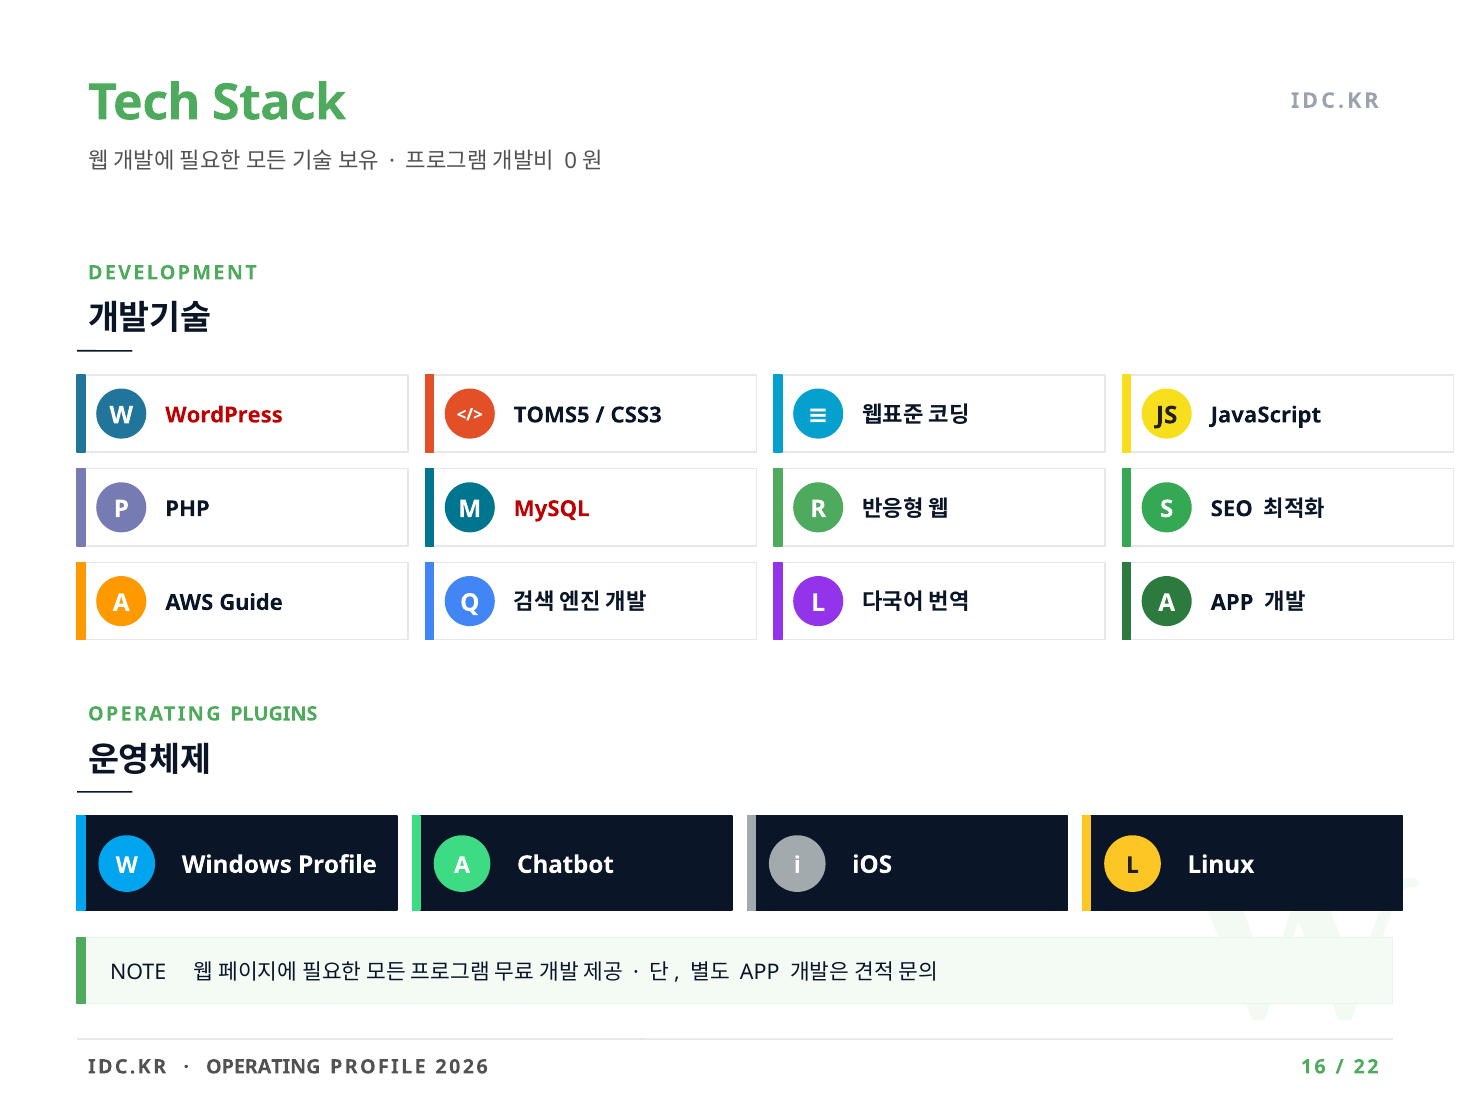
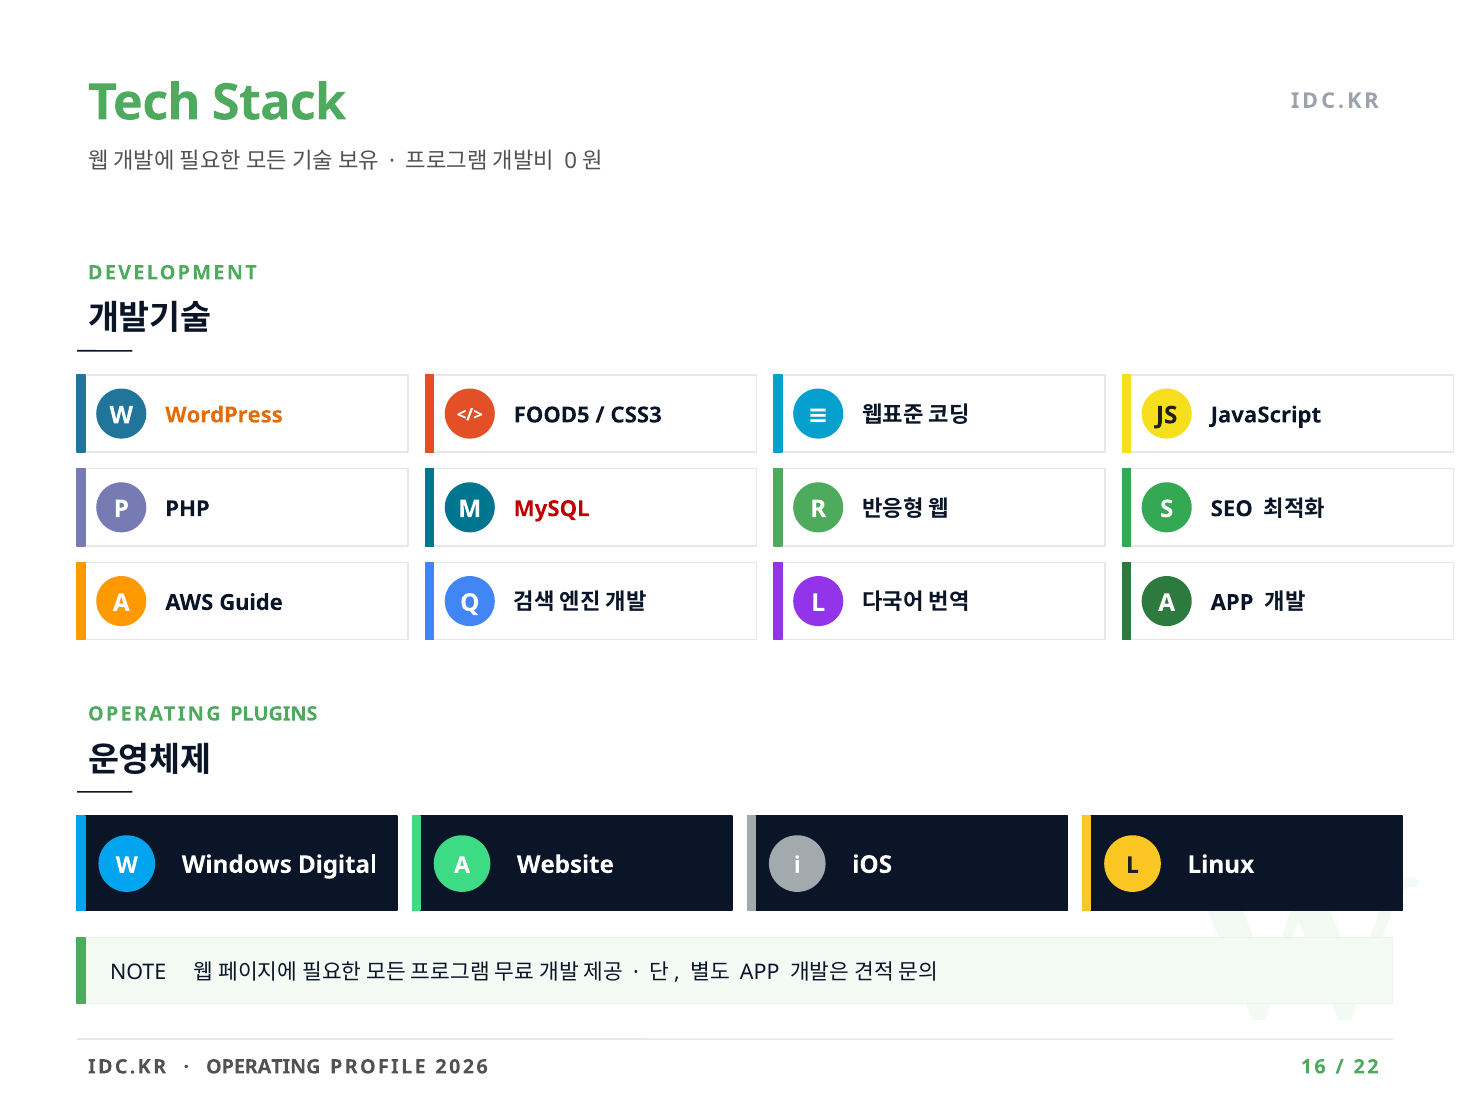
WordPress colour: red -> orange
TOMS5: TOMS5 -> FOOD5
Windows Profile: Profile -> Digital
Chatbot: Chatbot -> Website
